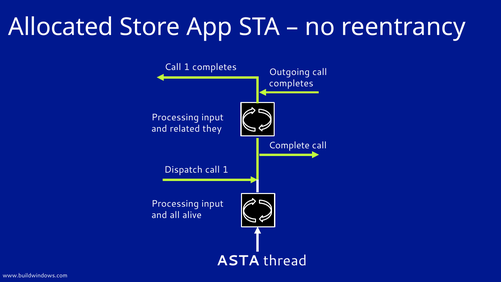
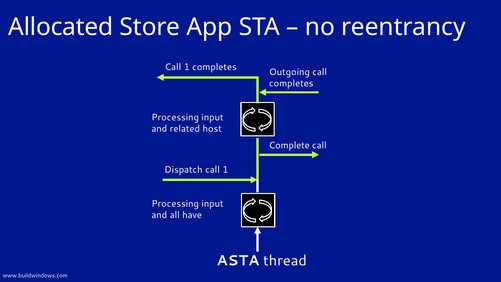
they: they -> host
alive: alive -> have
